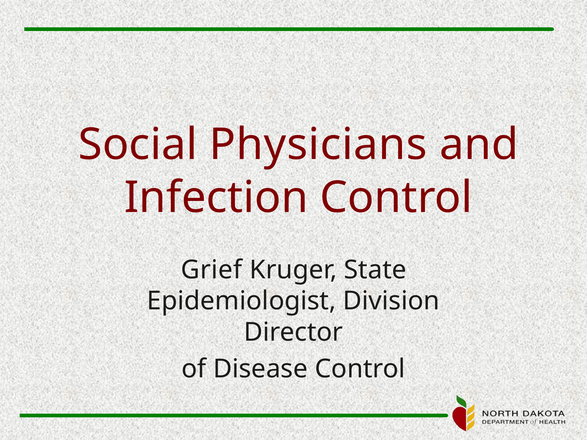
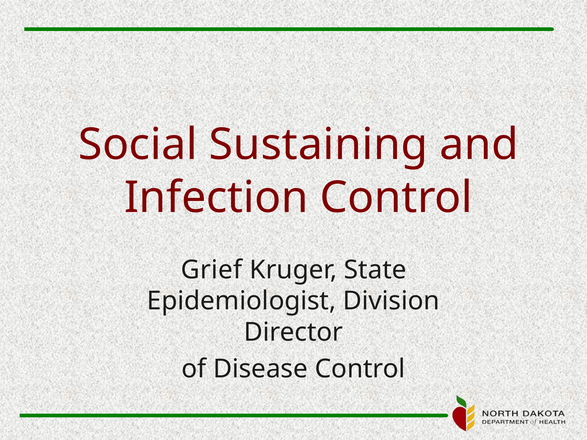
Physicians: Physicians -> Sustaining
